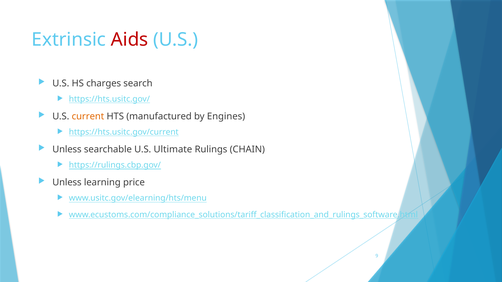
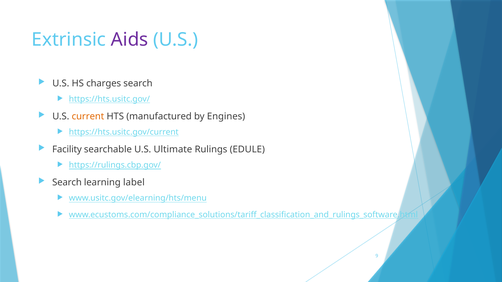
Aids colour: red -> purple
Unless at (67, 150): Unless -> Facility
CHAIN: CHAIN -> EDULE
Unless at (67, 183): Unless -> Search
price: price -> label
